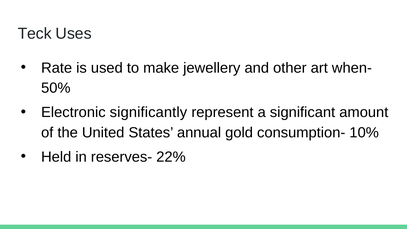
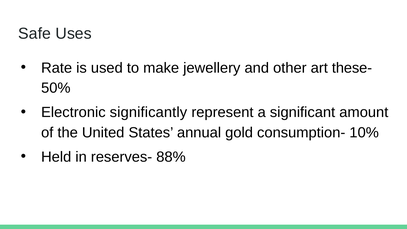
Teck: Teck -> Safe
when-: when- -> these-
22%: 22% -> 88%
